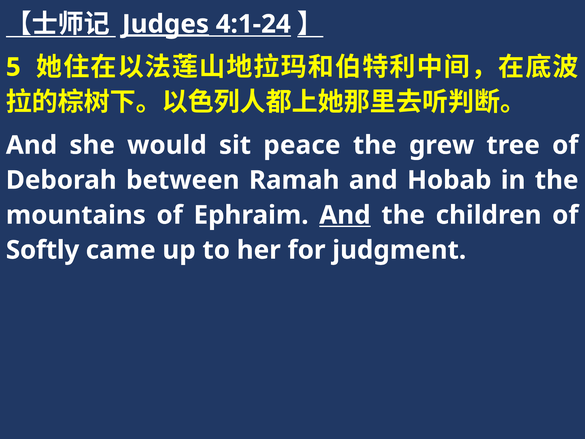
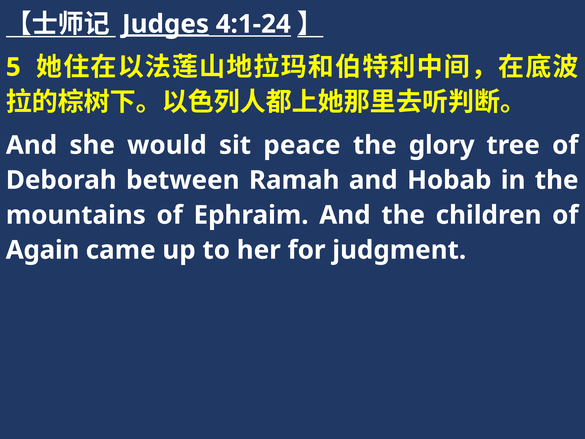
grew: grew -> glory
And at (345, 215) underline: present -> none
Softly: Softly -> Again
